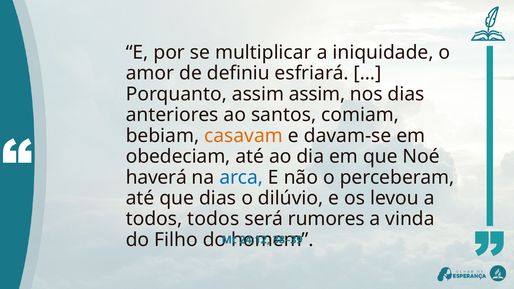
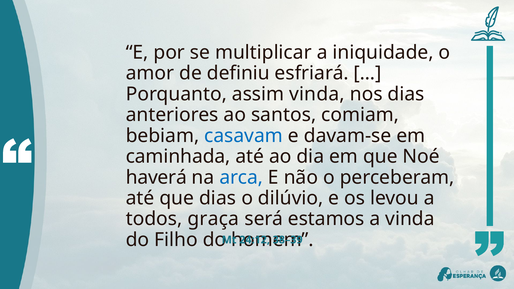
assim assim: assim -> vinda
casavam colour: orange -> blue
obedeciam: obedeciam -> caminhada
todos todos: todos -> graça
rumores: rumores -> estamos
